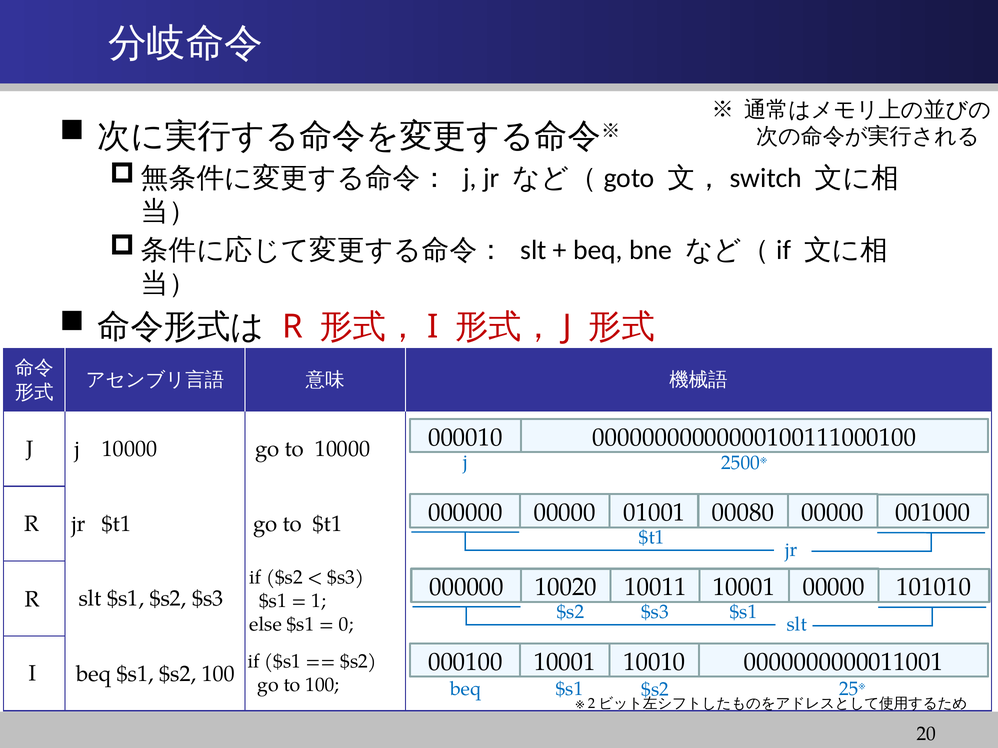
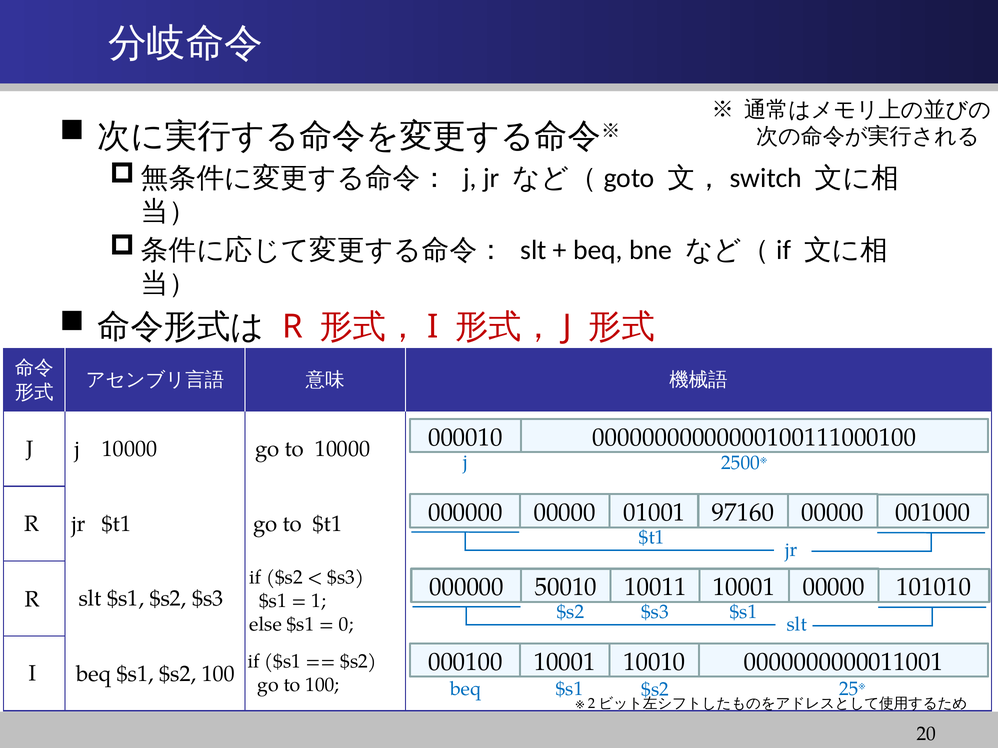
00080: 00080 -> 97160
10020: 10020 -> 50010
